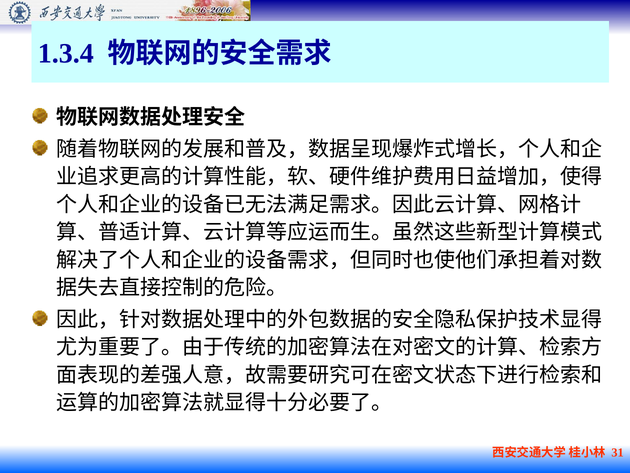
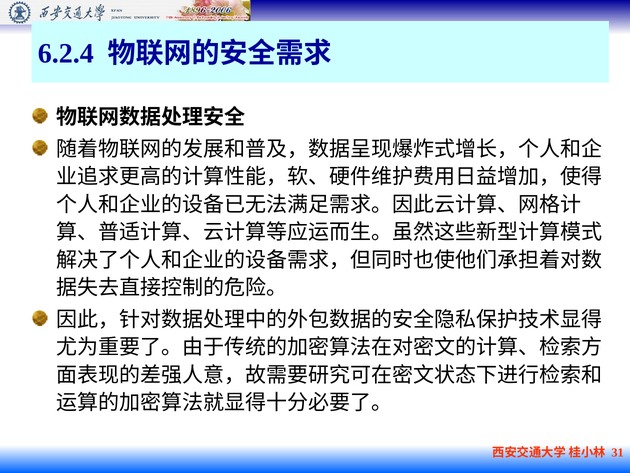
1.3.4: 1.3.4 -> 6.2.4
